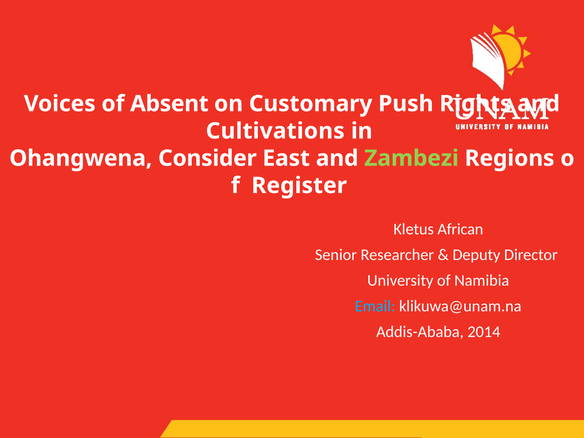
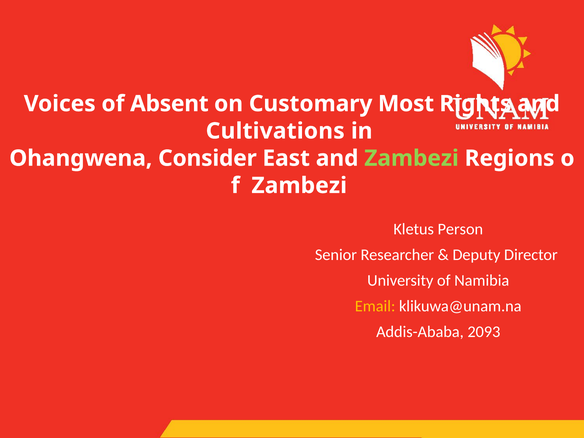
Push: Push -> Most
Register at (299, 186): Register -> Zambezi
African: African -> Person
Email colour: light blue -> yellow
2014: 2014 -> 2093
